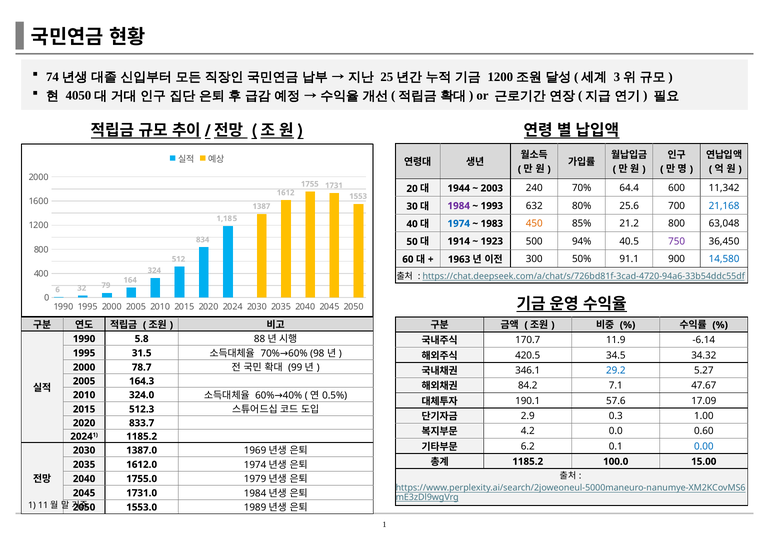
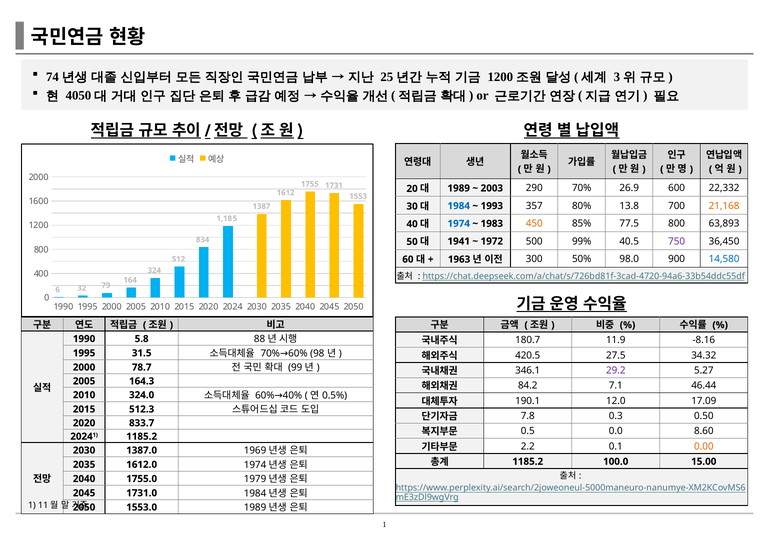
1944 at (459, 188): 1944 -> 1989
240: 240 -> 290
64.4: 64.4 -> 26.9
11,342: 11,342 -> 22,332
1984 at (459, 206) colour: purple -> blue
632: 632 -> 357
25.6: 25.6 -> 13.8
21,168 colour: blue -> orange
21.2: 21.2 -> 77.5
63,048: 63,048 -> 63,893
1914: 1914 -> 1941
1923: 1923 -> 1972
94%: 94% -> 99%
91.1: 91.1 -> 98.0
170.7: 170.7 -> 180.7
-6.14: -6.14 -> -8.16
34.5: 34.5 -> 27.5
29.2 colour: blue -> purple
47.67: 47.67 -> 46.44
57.6: 57.6 -> 12.0
2.9: 2.9 -> 7.8
1.00: 1.00 -> 0.50
4.2: 4.2 -> 0.5
0.60: 0.60 -> 8.60
6.2: 6.2 -> 2.2
0.00 colour: blue -> orange
